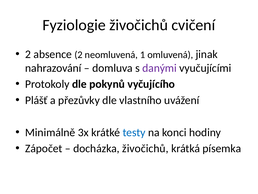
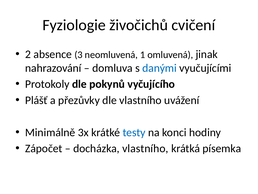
absence 2: 2 -> 3
danými colour: purple -> blue
docházka živočichů: živočichů -> vlastního
